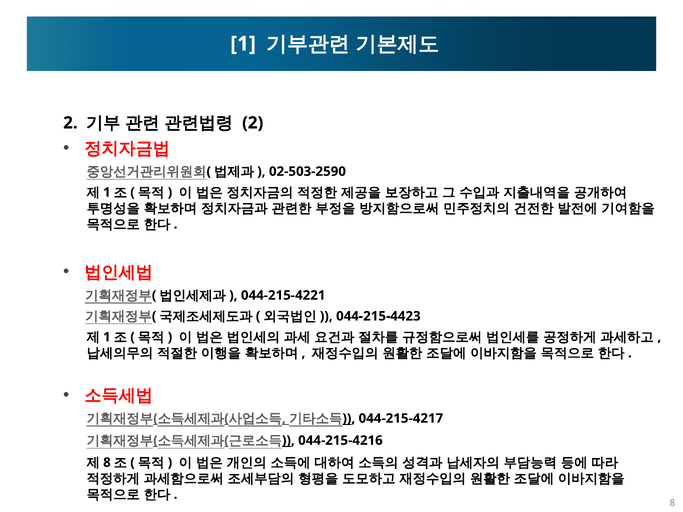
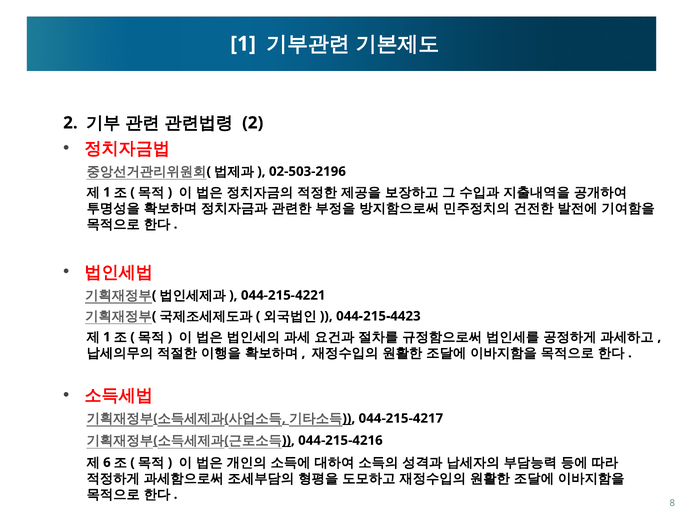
02-503-2590: 02-503-2590 -> 02-503-2196
8 at (107, 463): 8 -> 6
